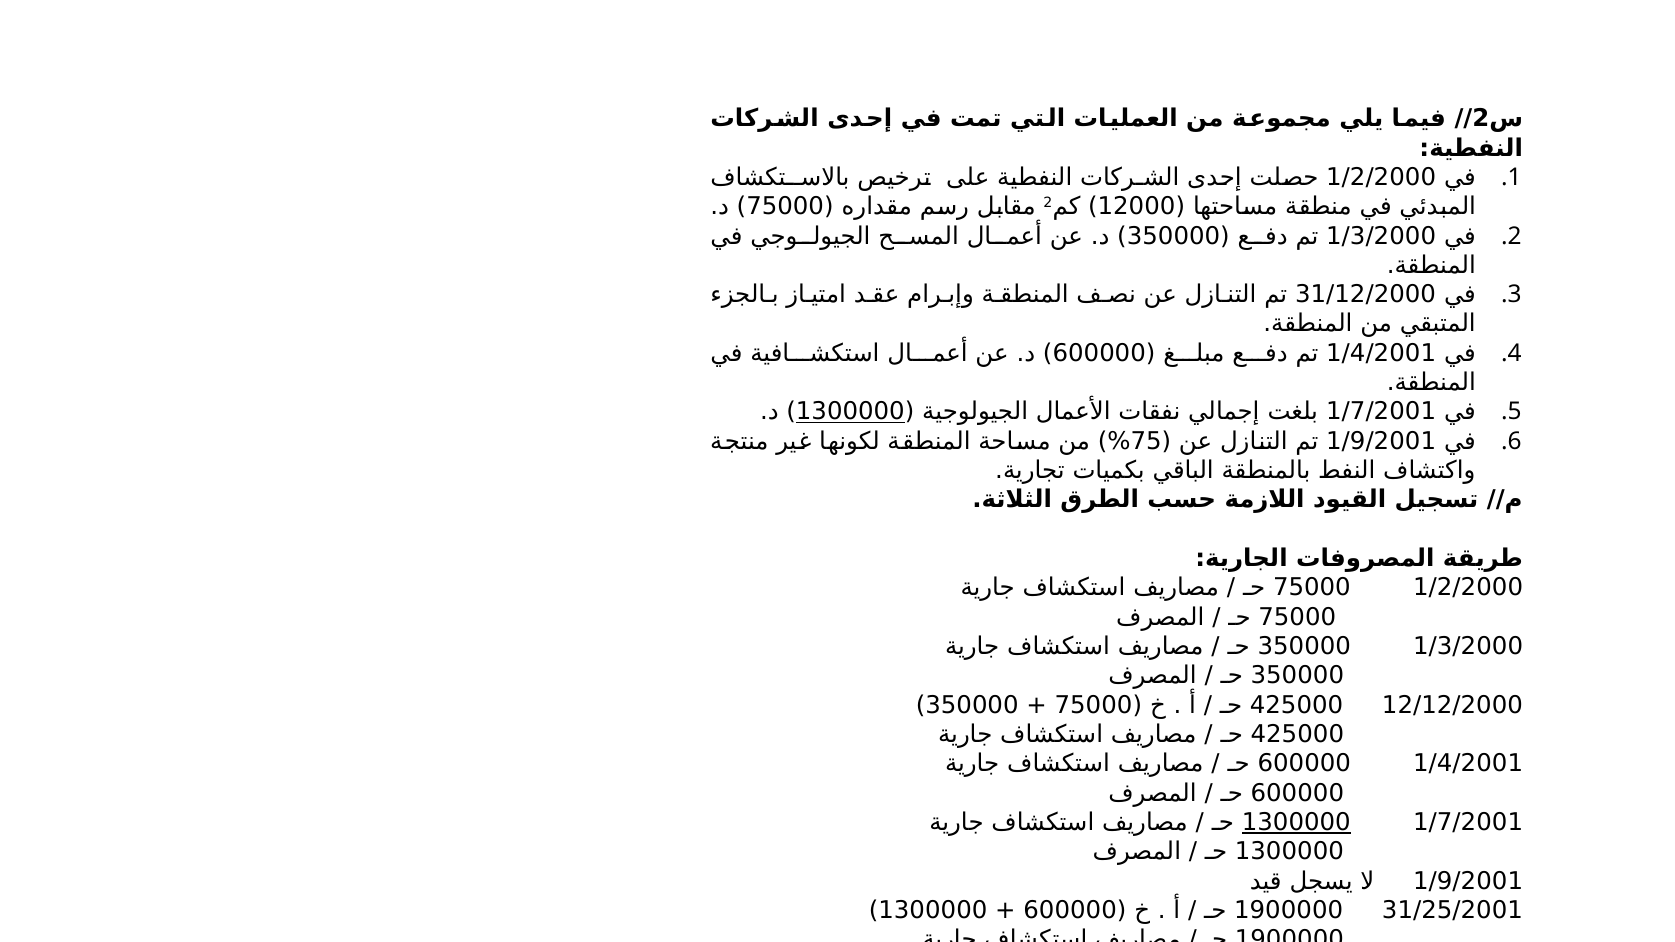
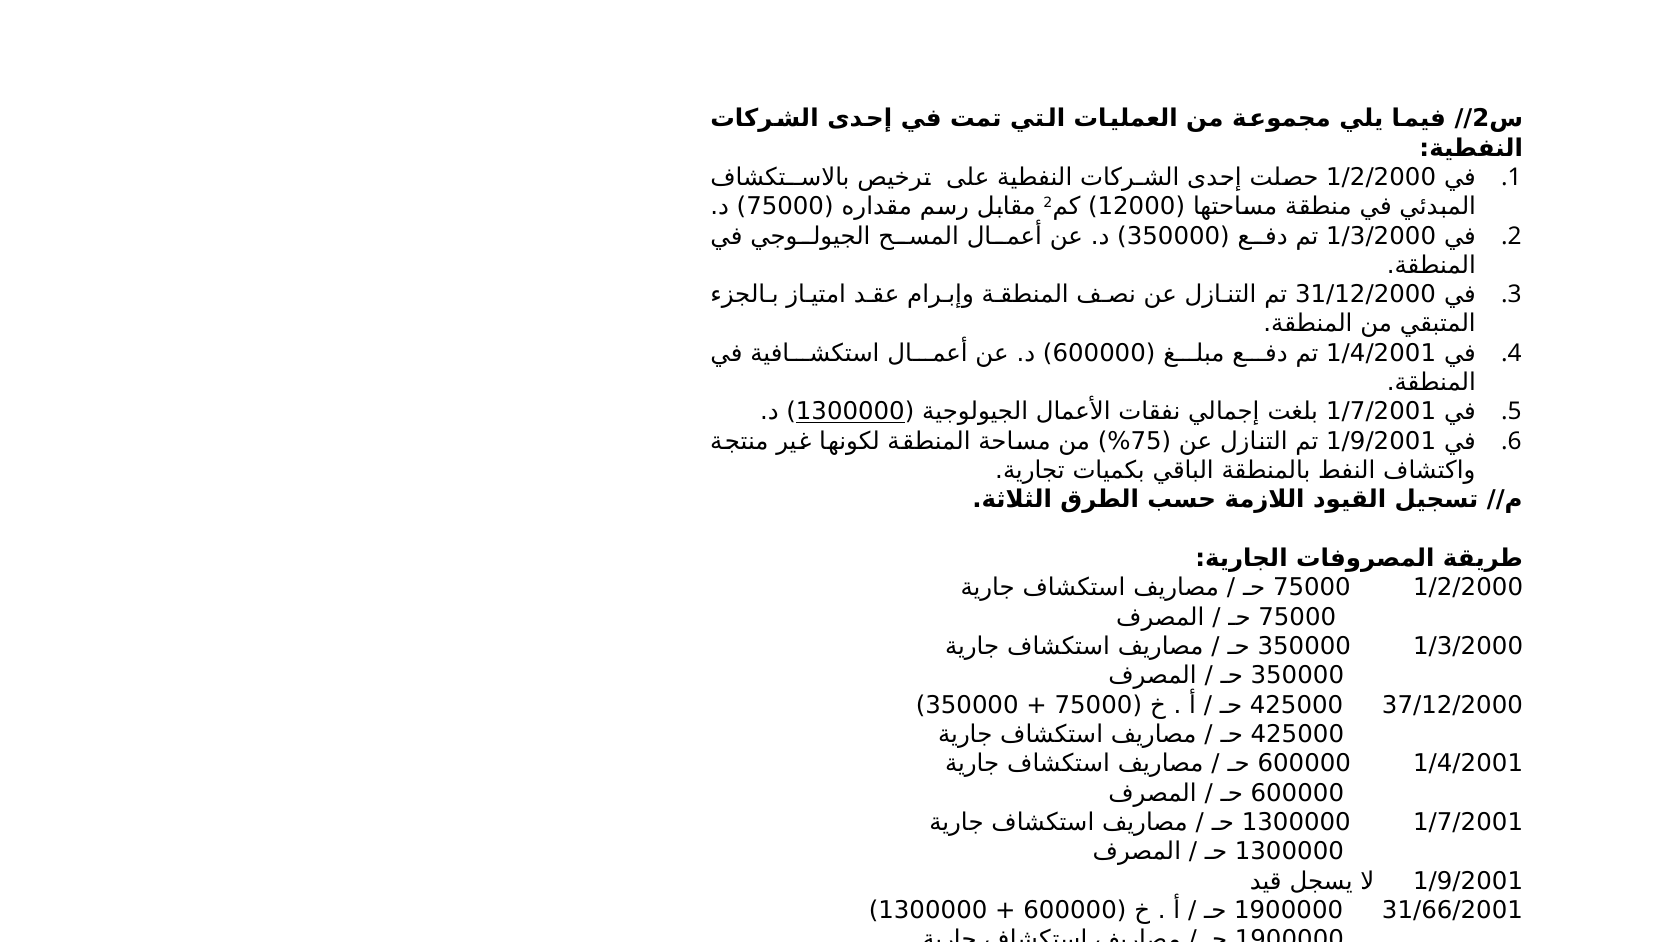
12/12/2000: 12/12/2000 -> 37/12/2000
1300000 at (1296, 823) underline: present -> none
31/25/2001: 31/25/2001 -> 31/66/2001
